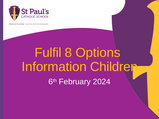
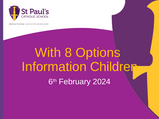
Fulfil: Fulfil -> With
